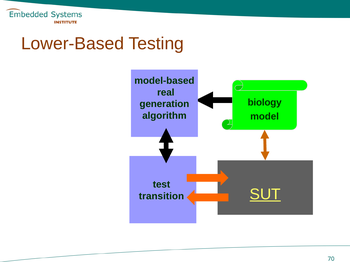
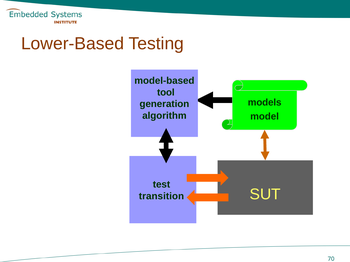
real: real -> tool
biology: biology -> models
SUT underline: present -> none
